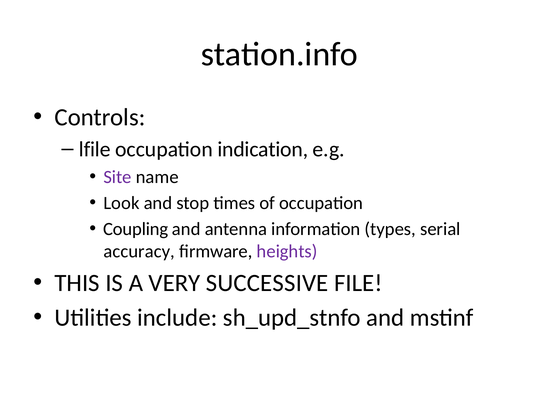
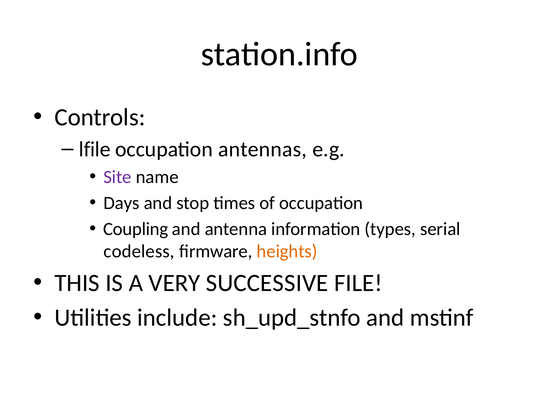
indication: indication -> antennas
Look: Look -> Days
accuracy: accuracy -> codeless
heights colour: purple -> orange
